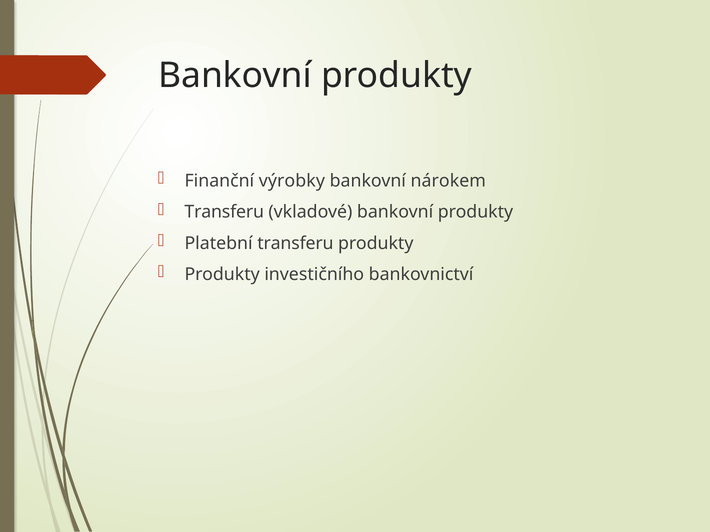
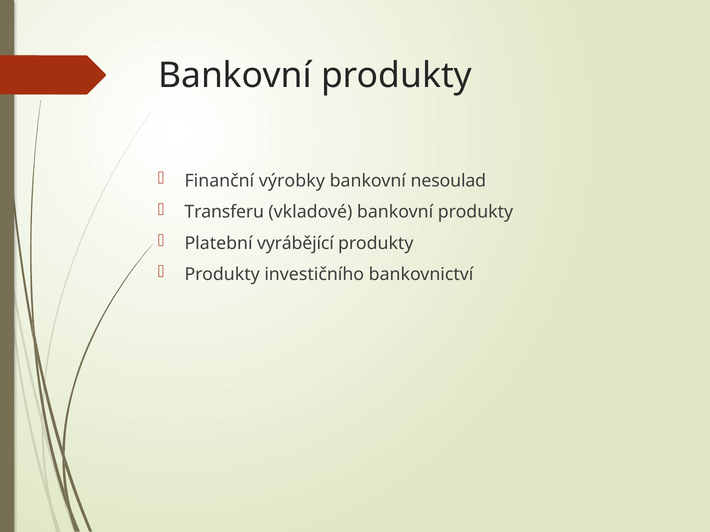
nárokem: nárokem -> nesoulad
Platební transferu: transferu -> vyrábějící
